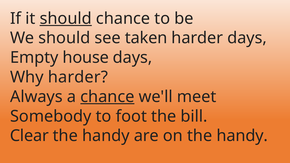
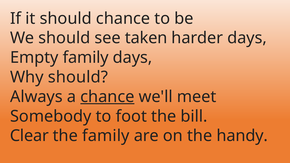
should at (66, 18) underline: present -> none
Empty house: house -> family
Why harder: harder -> should
handy at (106, 136): handy -> family
